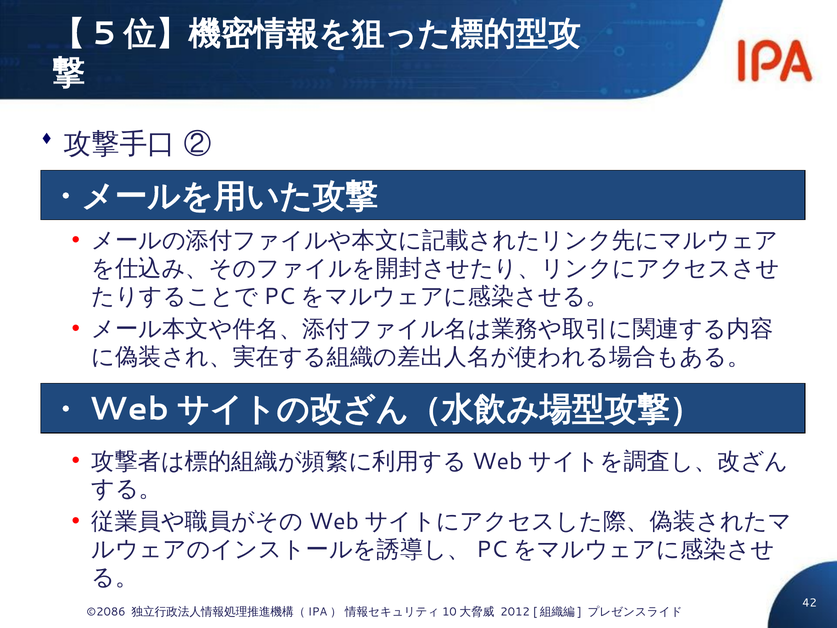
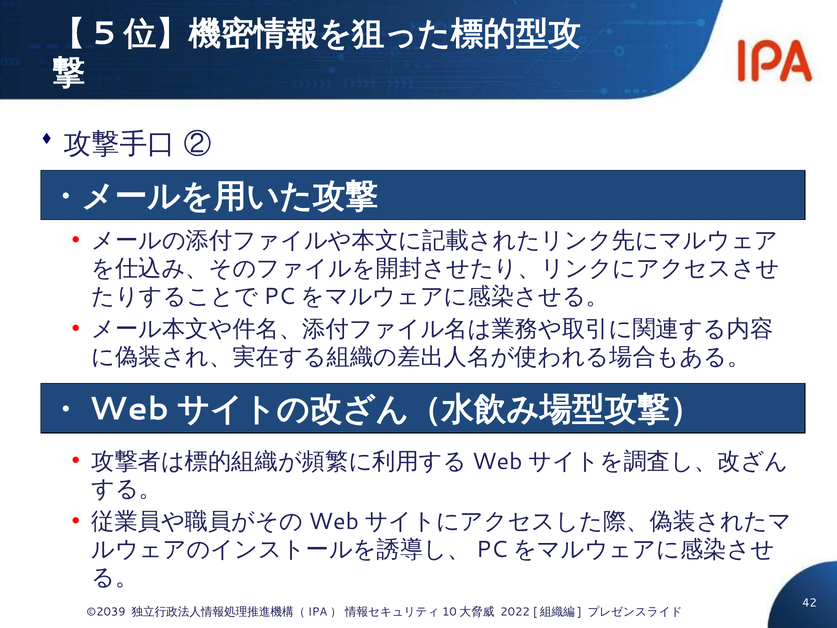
©2086: ©2086 -> ©2039
2012: 2012 -> 2022
